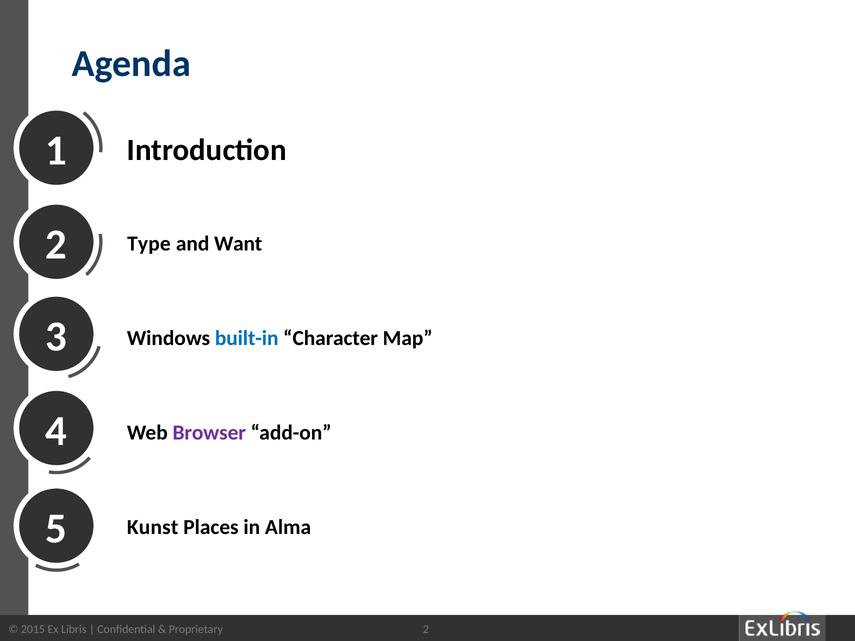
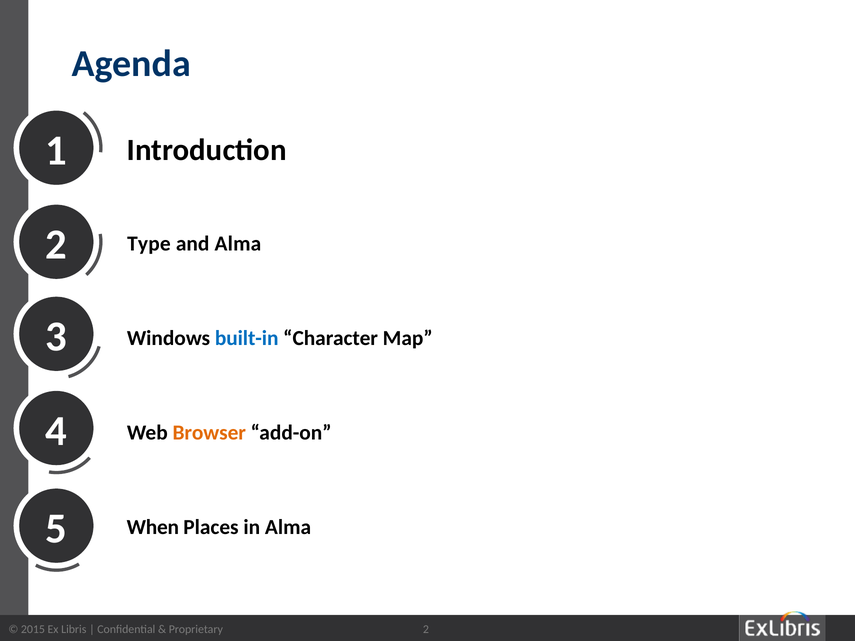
and Want: Want -> Alma
Browser colour: purple -> orange
Kunst: Kunst -> When
